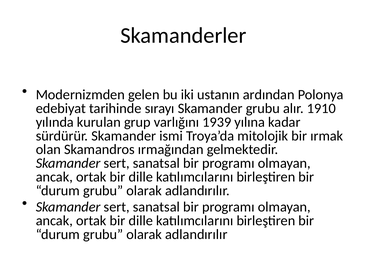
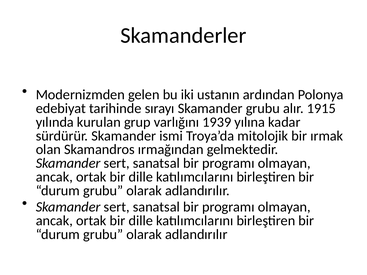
1910: 1910 -> 1915
